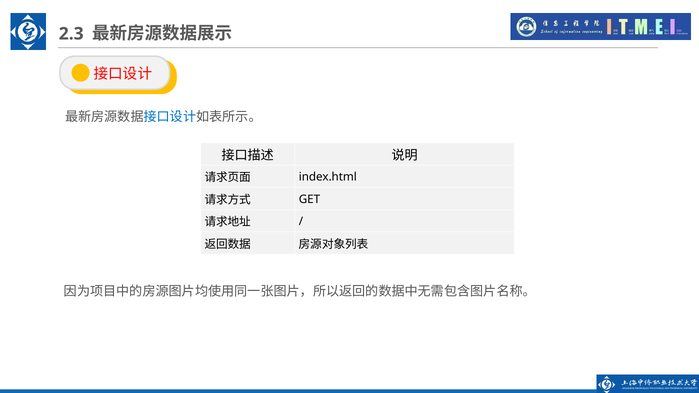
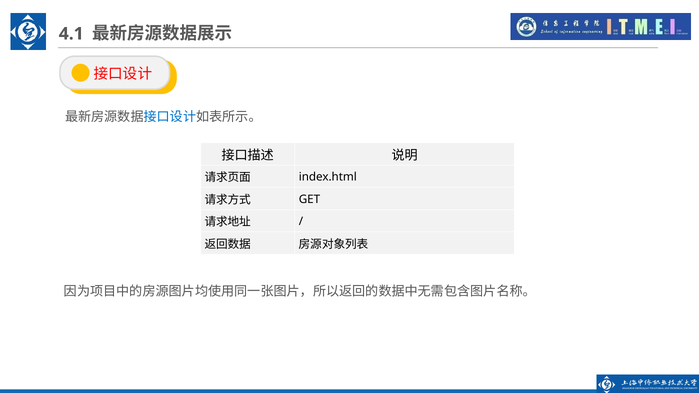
2.3: 2.3 -> 4.1
